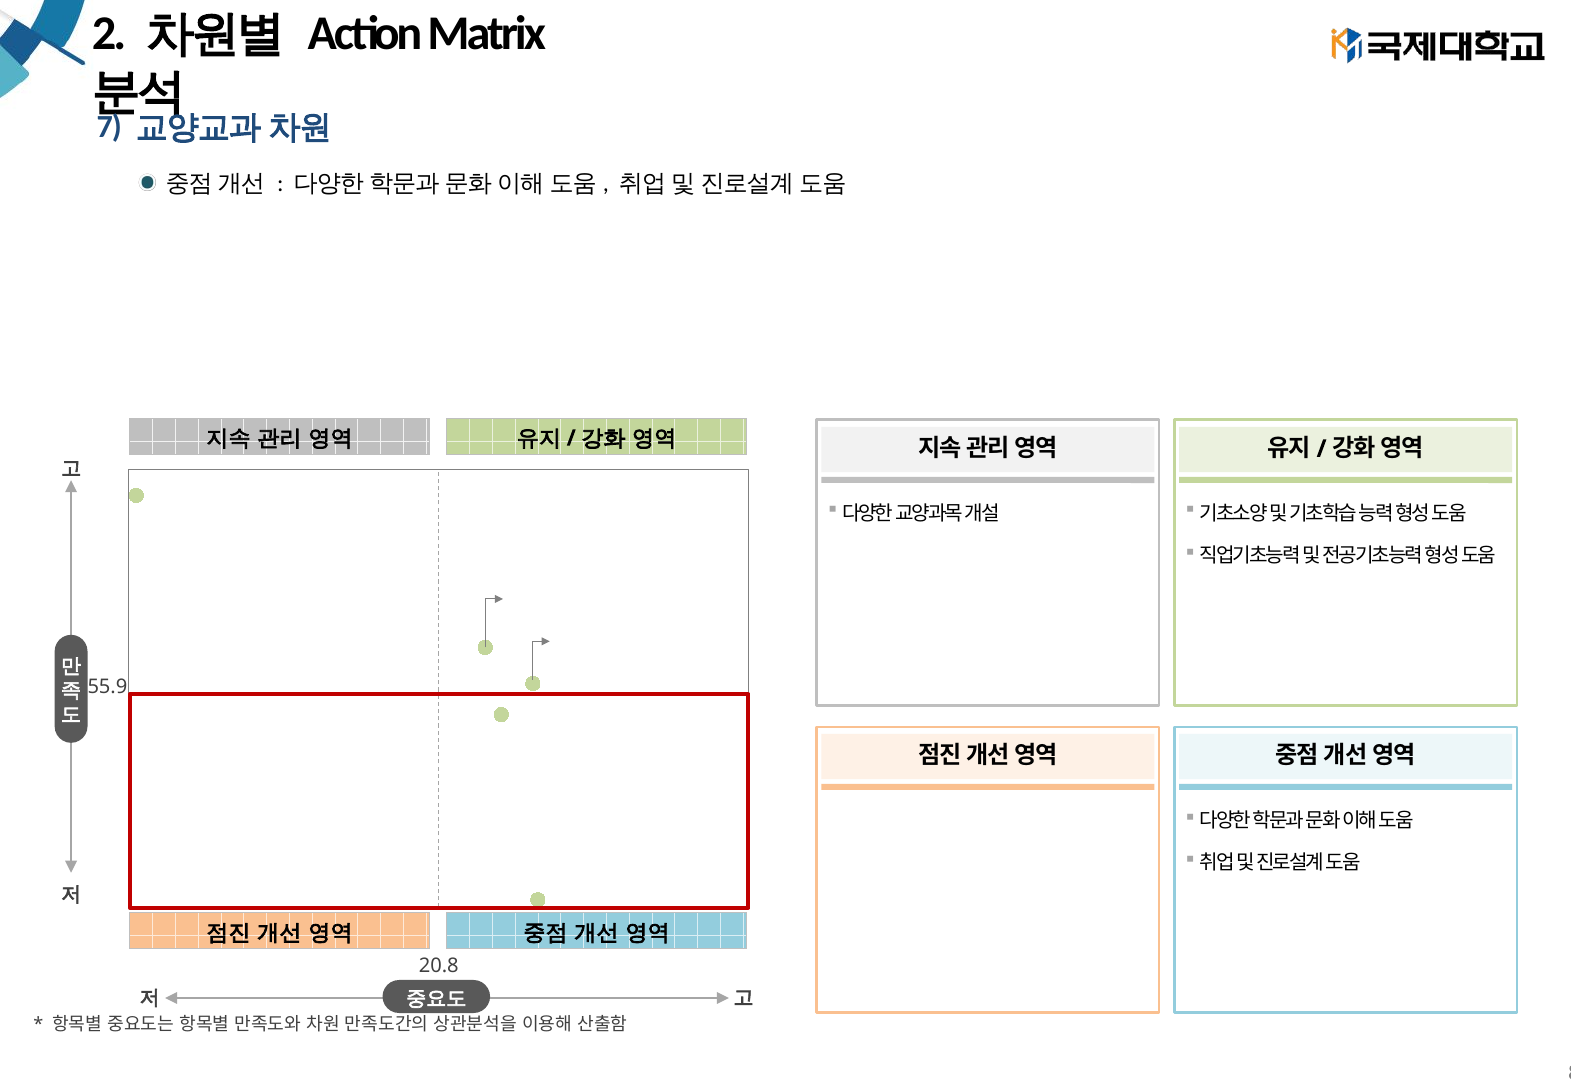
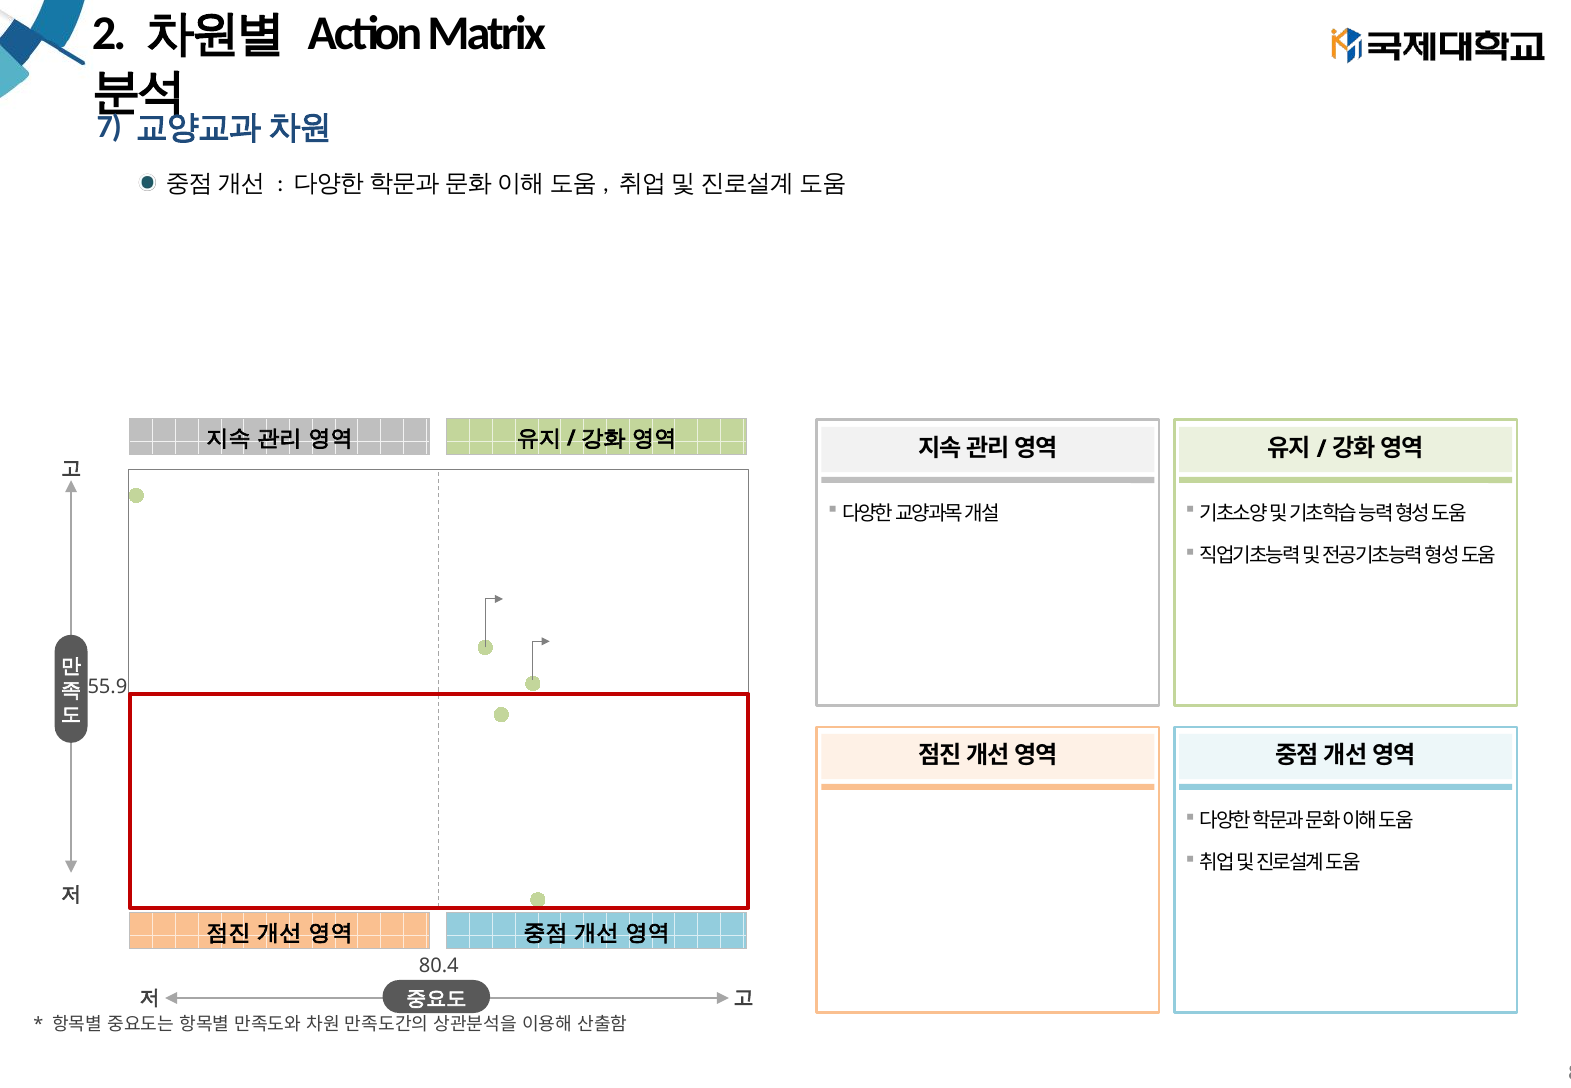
20.8: 20.8 -> 80.4
